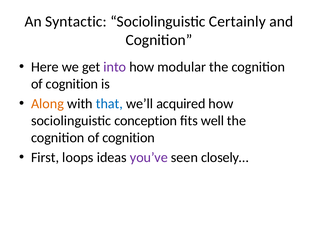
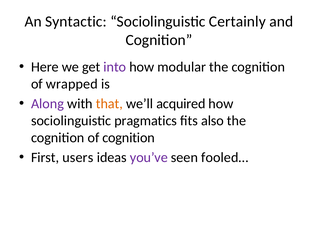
cognition at (72, 84): cognition -> wrapped
Along colour: orange -> purple
that colour: blue -> orange
conception: conception -> pragmatics
well: well -> also
loops: loops -> users
closely…: closely… -> fooled…
